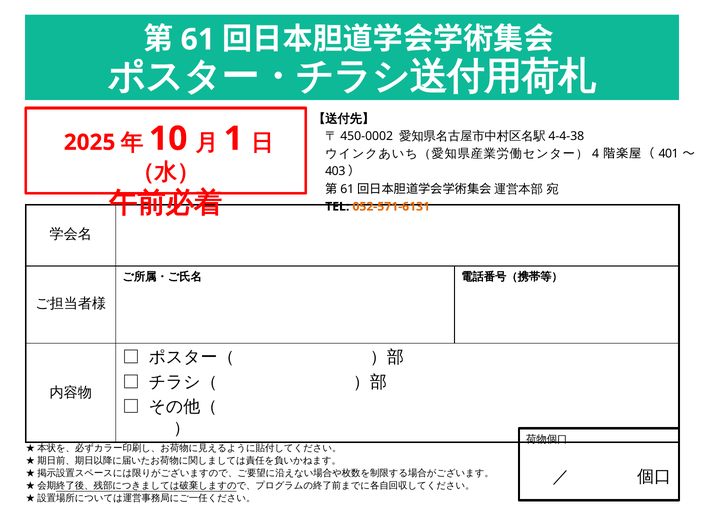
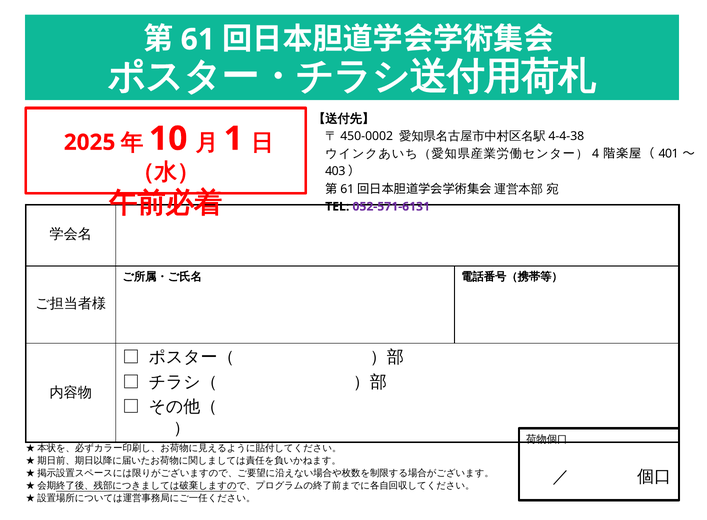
052-571-6131 colour: orange -> purple
